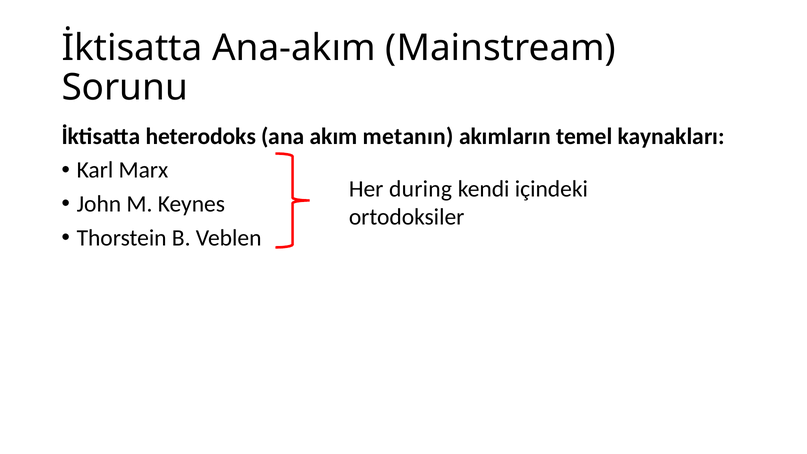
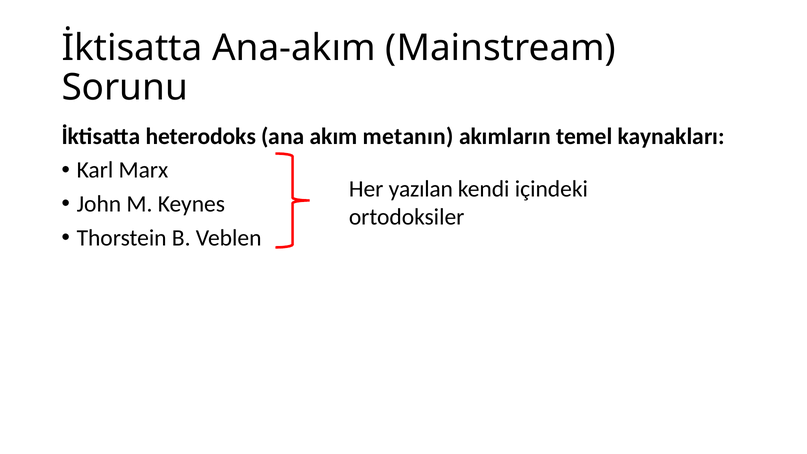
during: during -> yazılan
